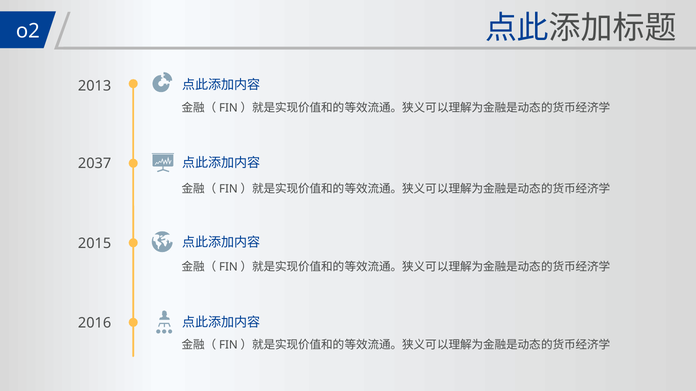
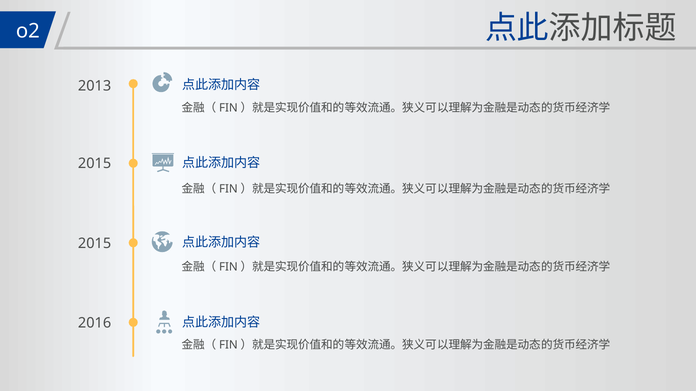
2037 at (95, 163): 2037 -> 2015
